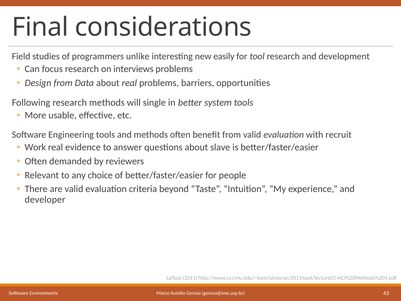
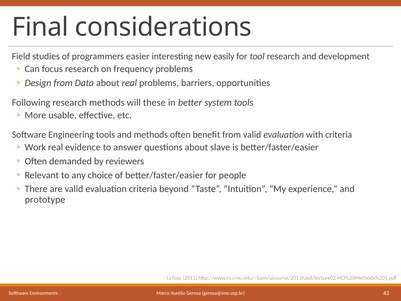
unlike: unlike -> easier
interviews: interviews -> frequency
single: single -> these
with recruit: recruit -> criteria
developer: developer -> prototype
